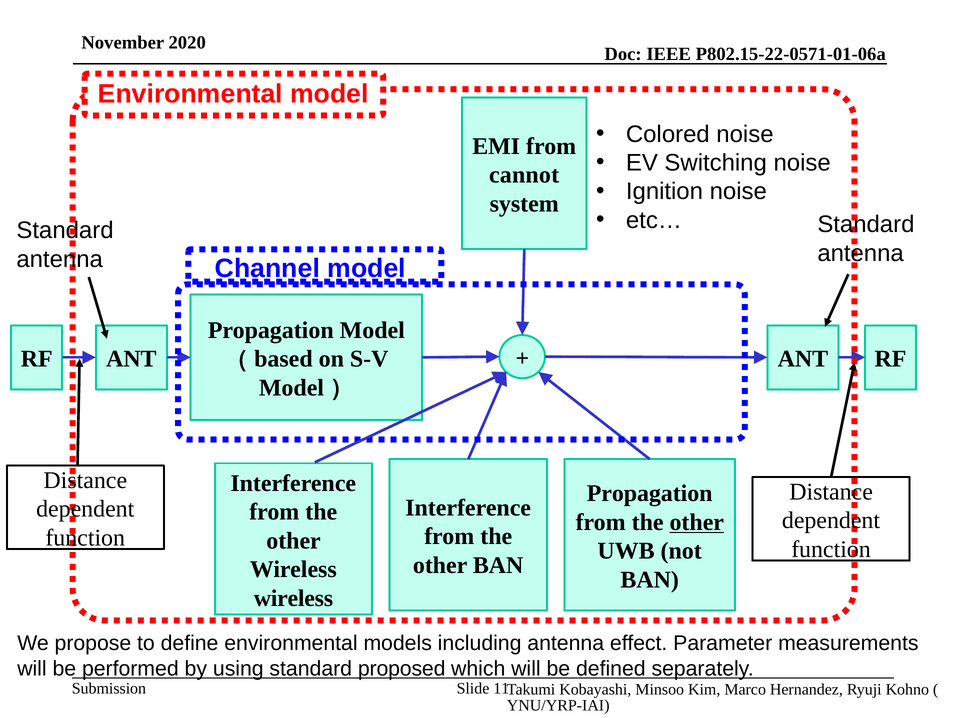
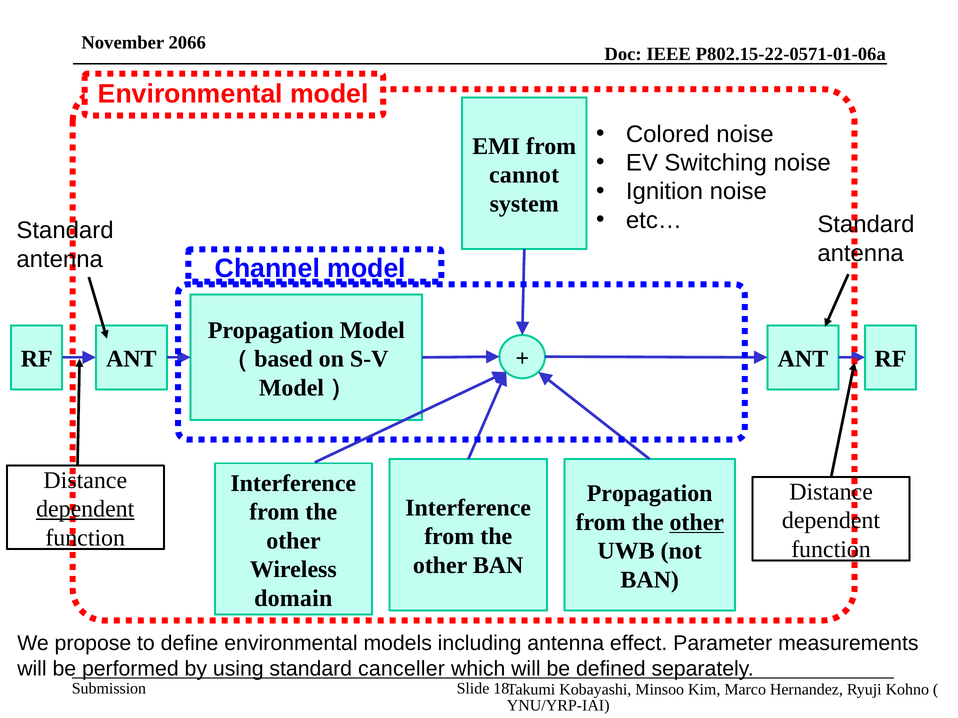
2020: 2020 -> 2066
dependent at (85, 509) underline: none -> present
wireless at (293, 599): wireless -> domain
proposed: proposed -> canceller
11: 11 -> 18
